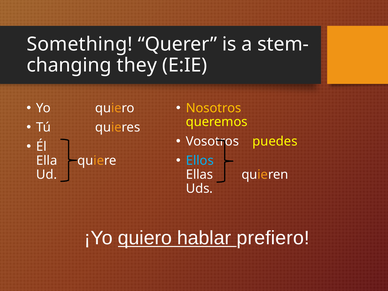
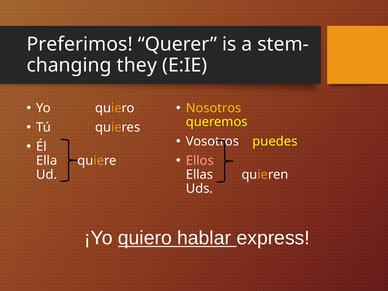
Something: Something -> Preferimos
Ellos colour: light blue -> pink
prefiero: prefiero -> express
